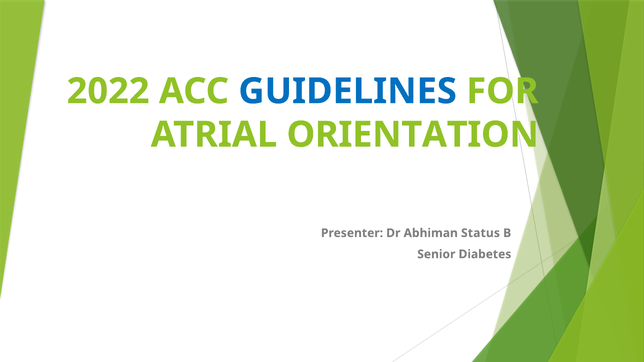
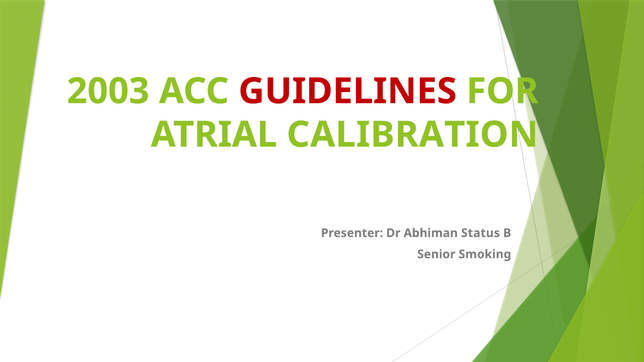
2022: 2022 -> 2003
GUIDELINES colour: blue -> red
ORIENTATION: ORIENTATION -> CALIBRATION
Diabetes: Diabetes -> Smoking
